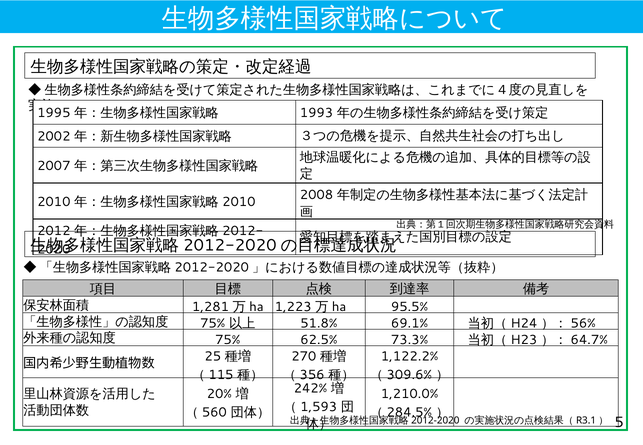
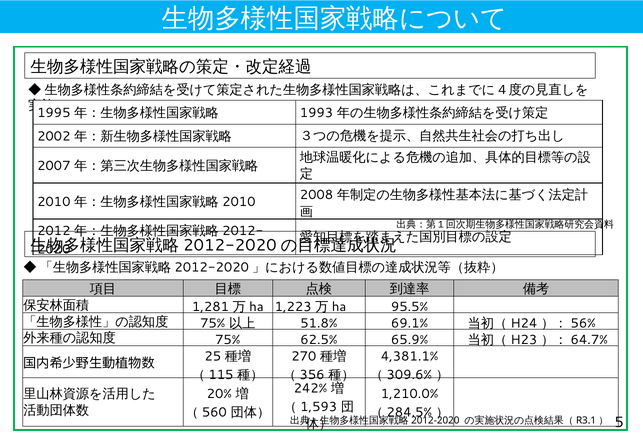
73.3%: 73.3% -> 65.9%
1,122.2%: 1,122.2% -> 4,381.1%
